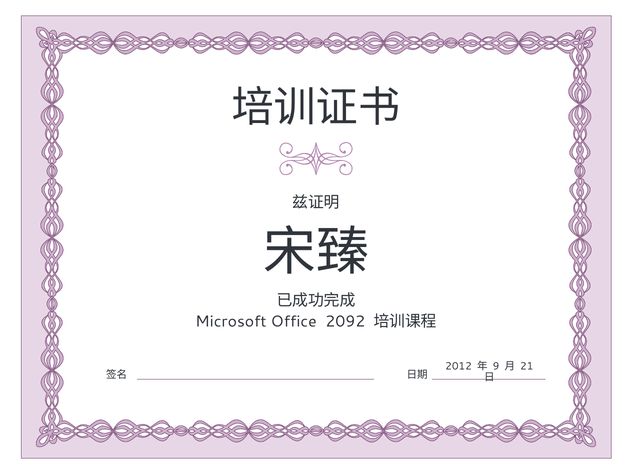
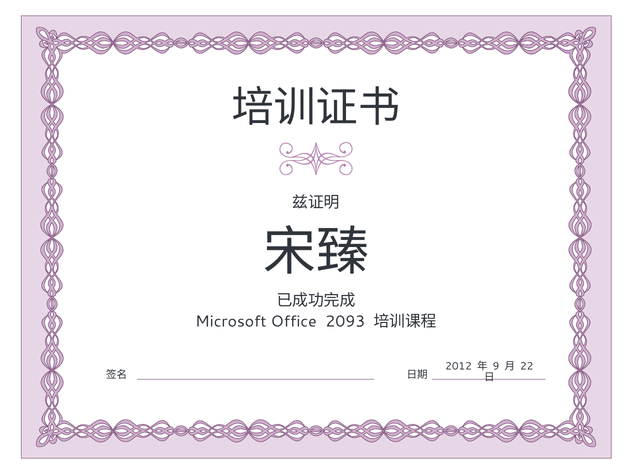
2092: 2092 -> 2093
21: 21 -> 22
